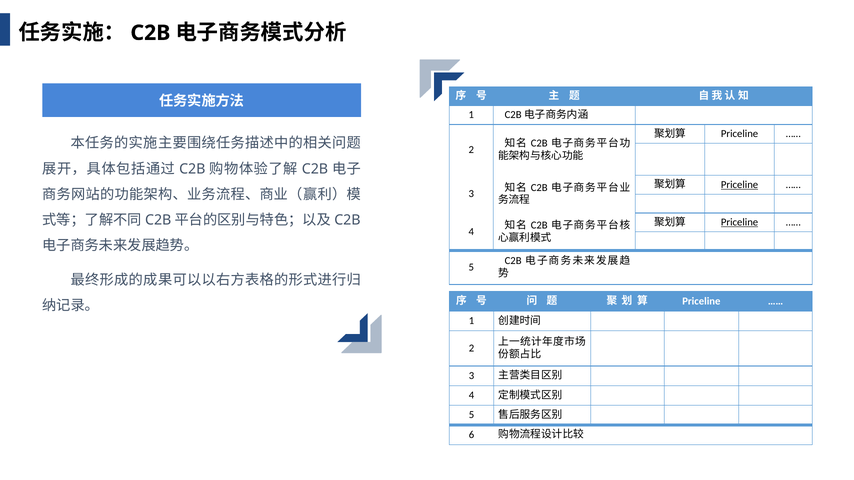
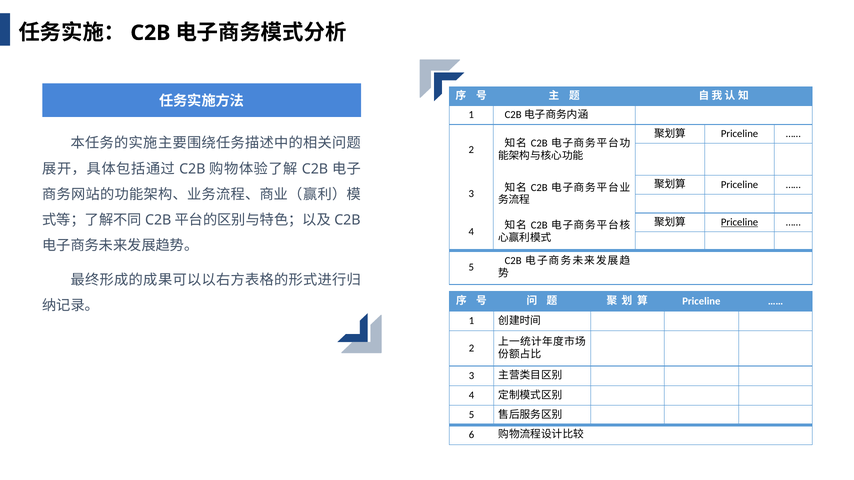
Priceline at (740, 185) underline: present -> none
